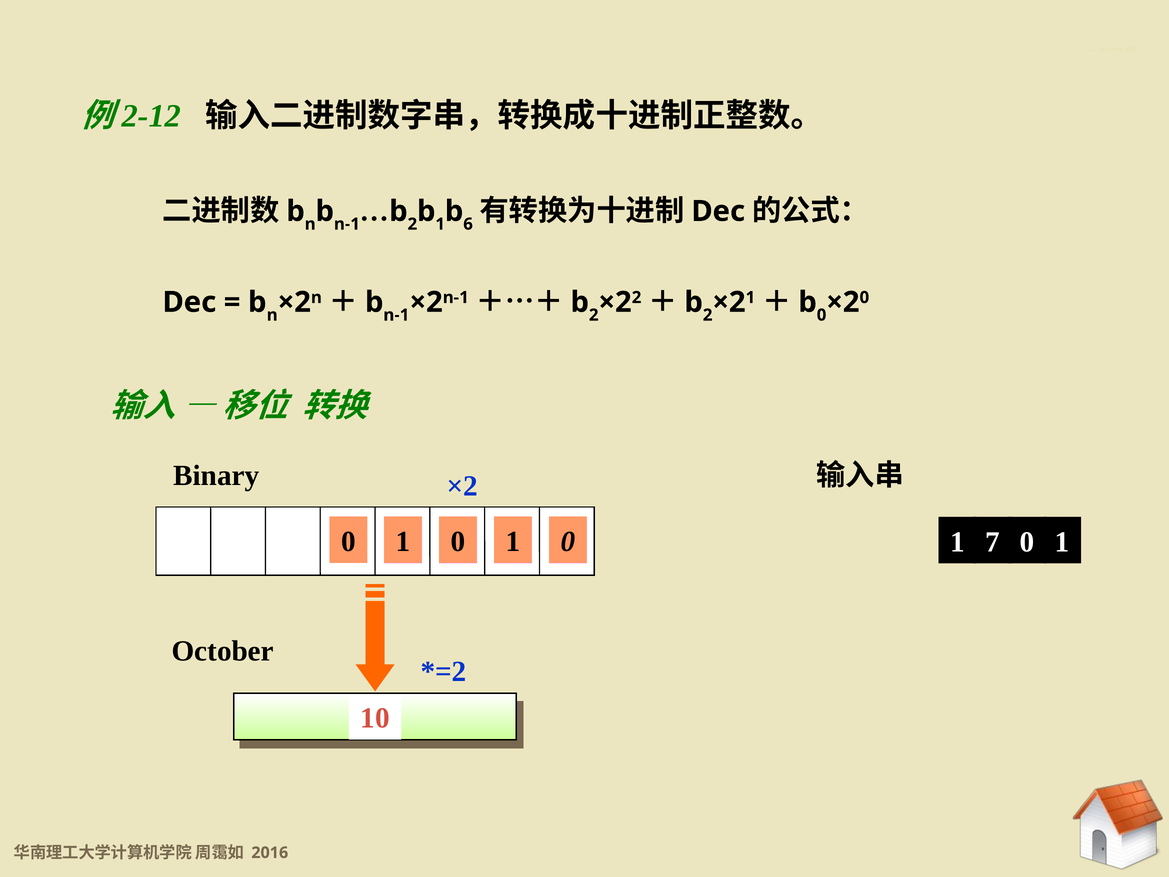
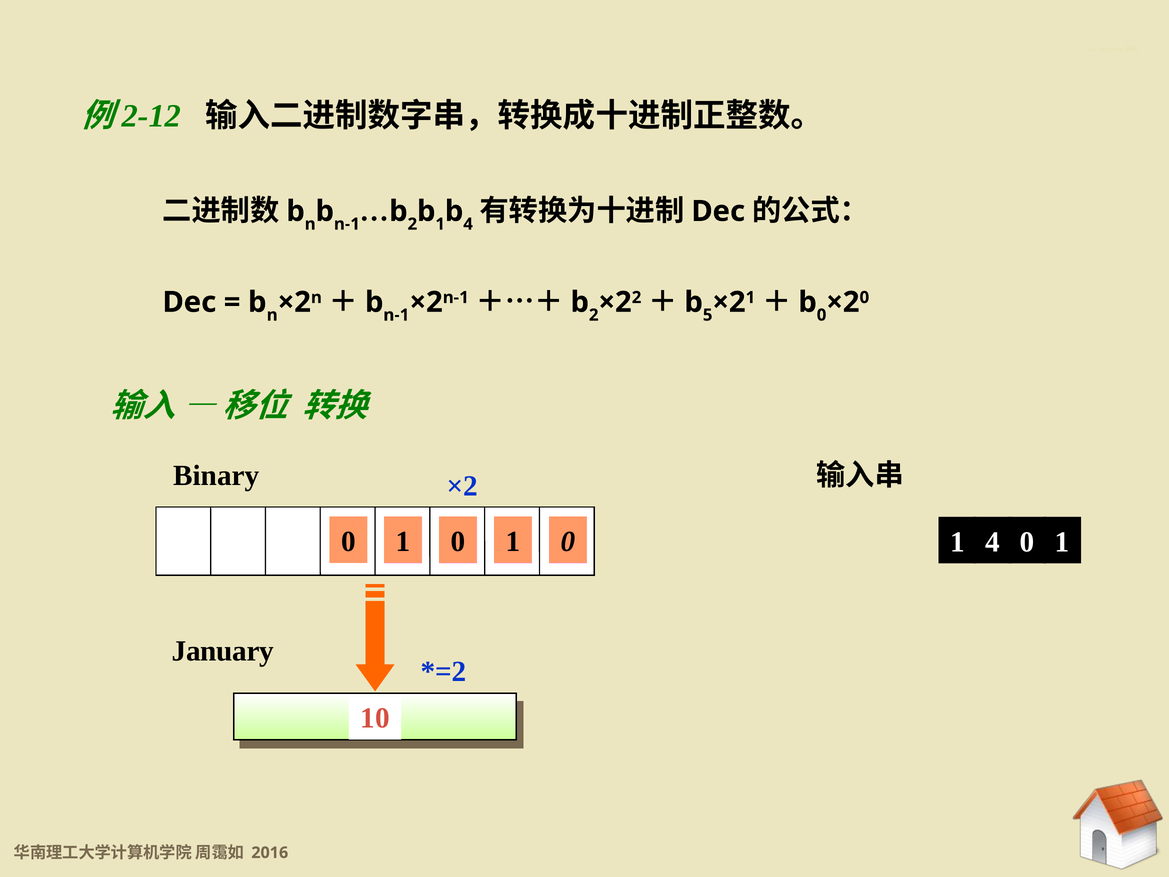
6 at (468, 224): 6 -> 4
2 at (708, 315): 2 -> 5
1 7: 7 -> 4
October: October -> January
